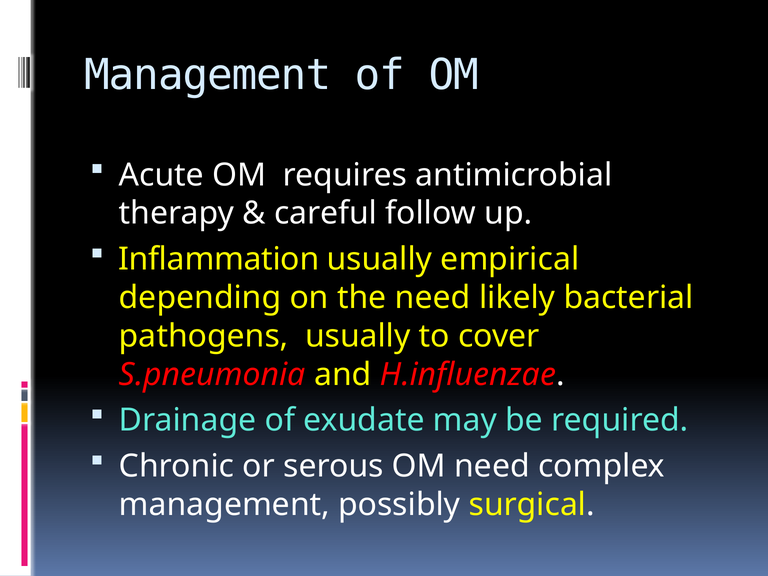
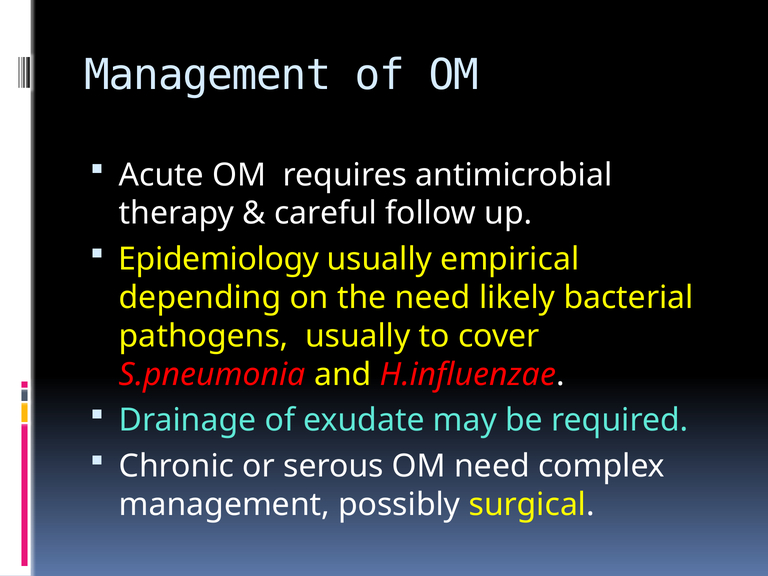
Inflammation: Inflammation -> Epidemiology
